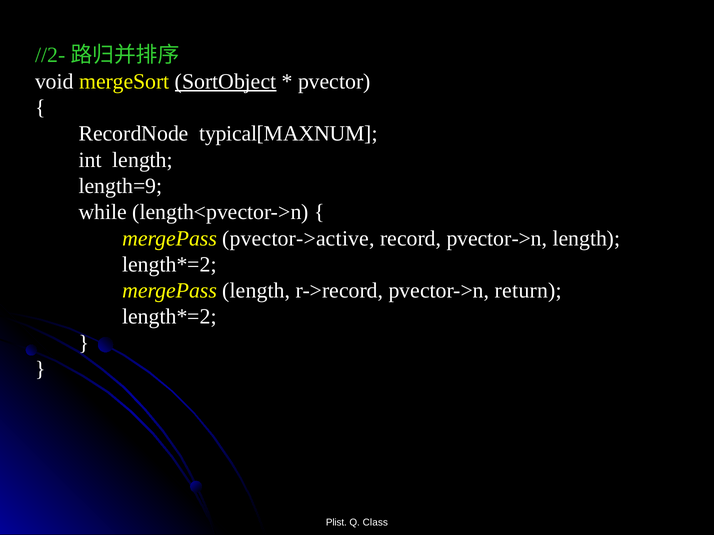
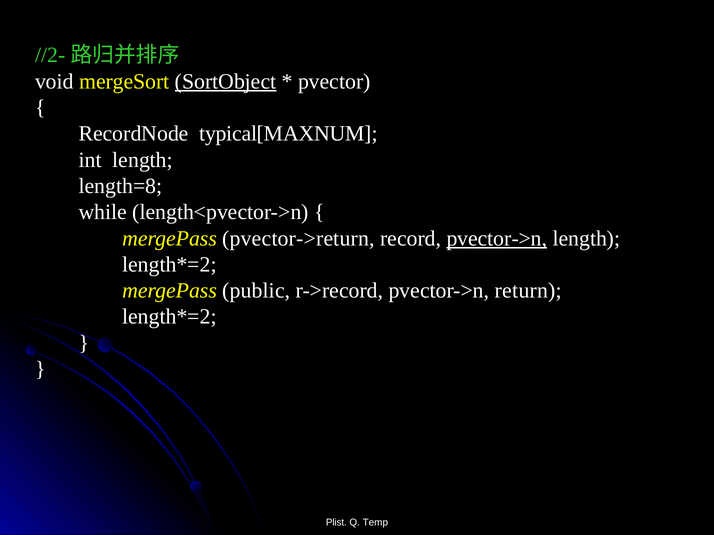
length=9: length=9 -> length=8
pvector->active: pvector->active -> pvector->return
pvector->n at (497, 239) underline: none -> present
mergePass length: length -> public
Class: Class -> Temp
